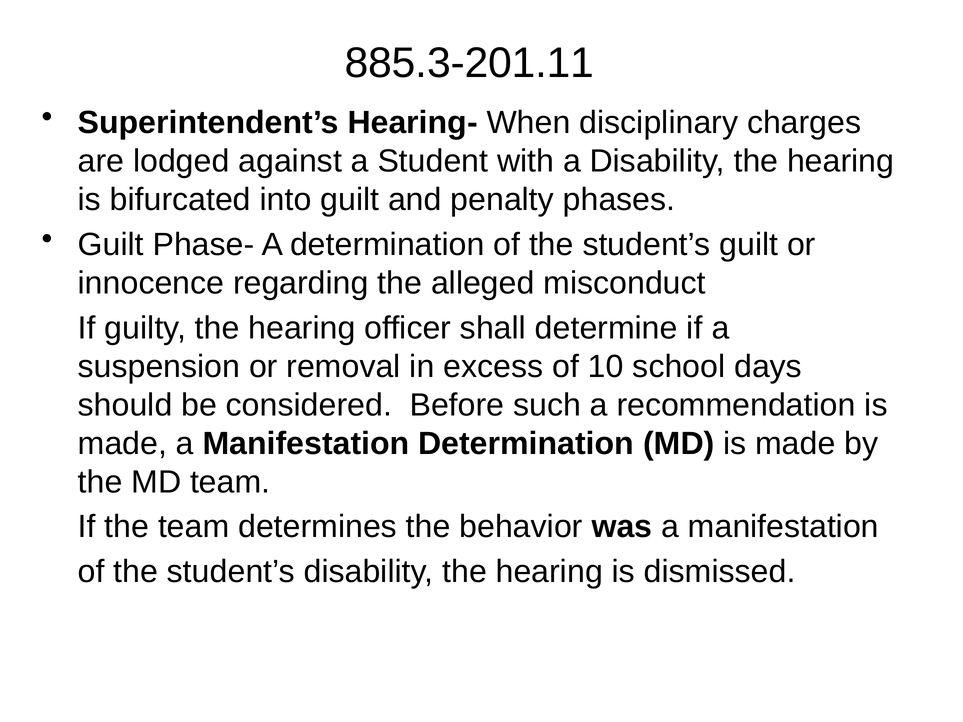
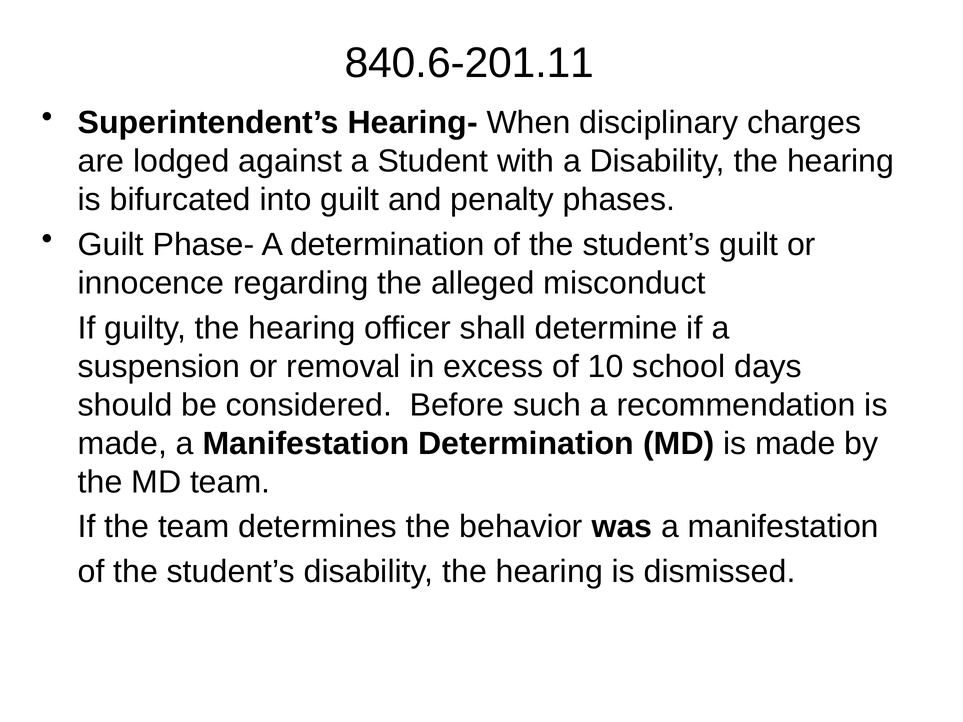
885.3-201.11: 885.3-201.11 -> 840.6-201.11
